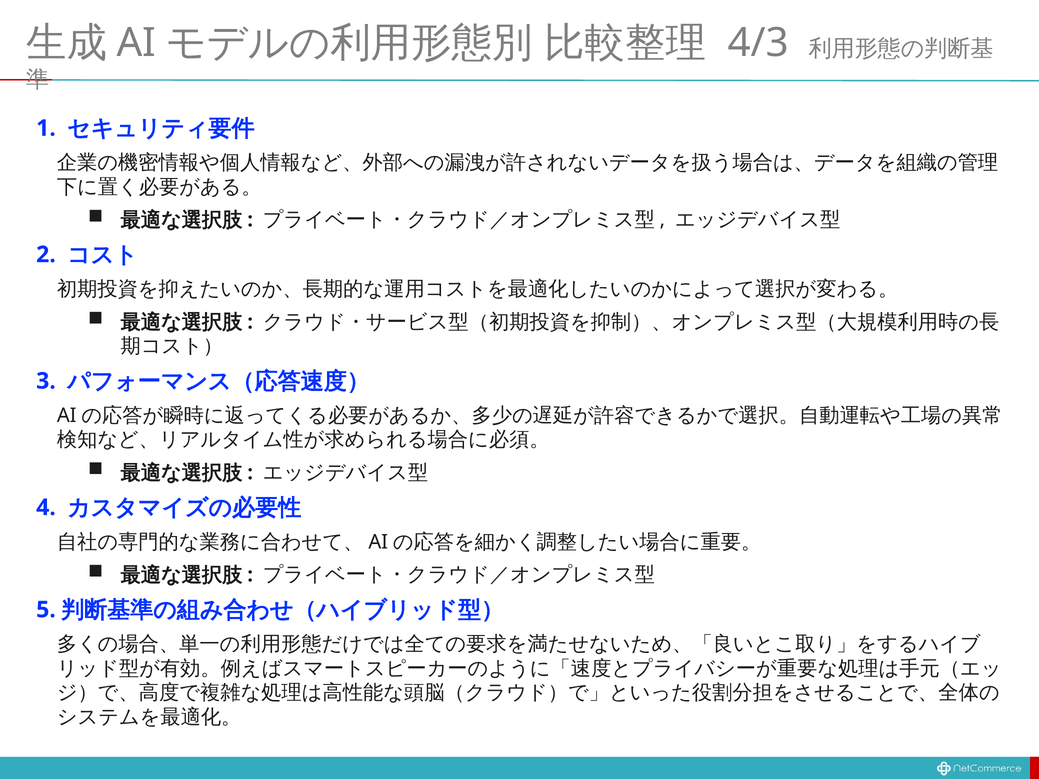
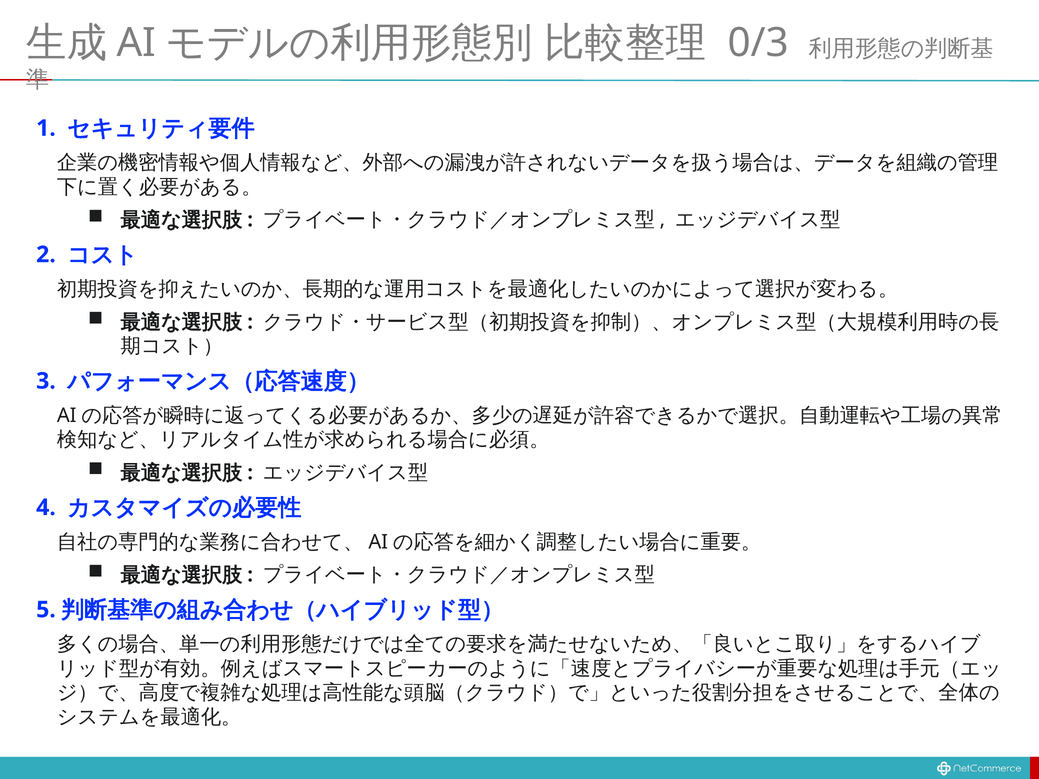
4/3: 4/3 -> 0/3
